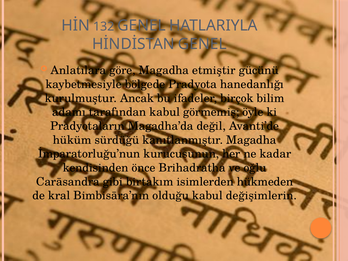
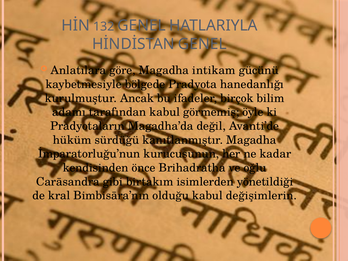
etmiştir: etmiştir -> intikam
hükmeden: hükmeden -> yönetildiği
